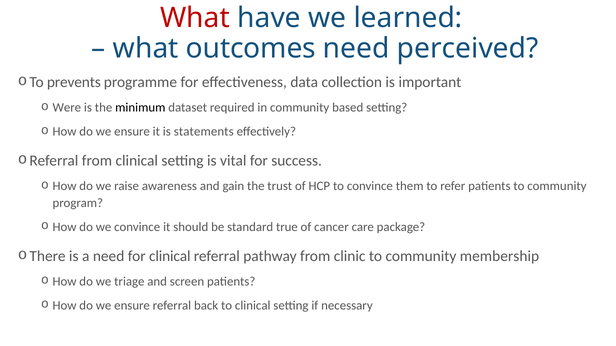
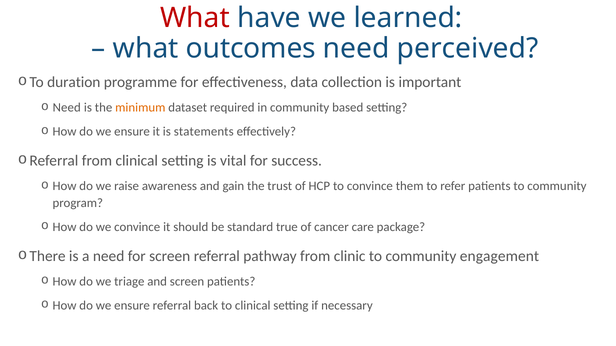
prevents: prevents -> duration
Were at (67, 108): Were -> Need
minimum colour: black -> orange
for clinical: clinical -> screen
membership: membership -> engagement
